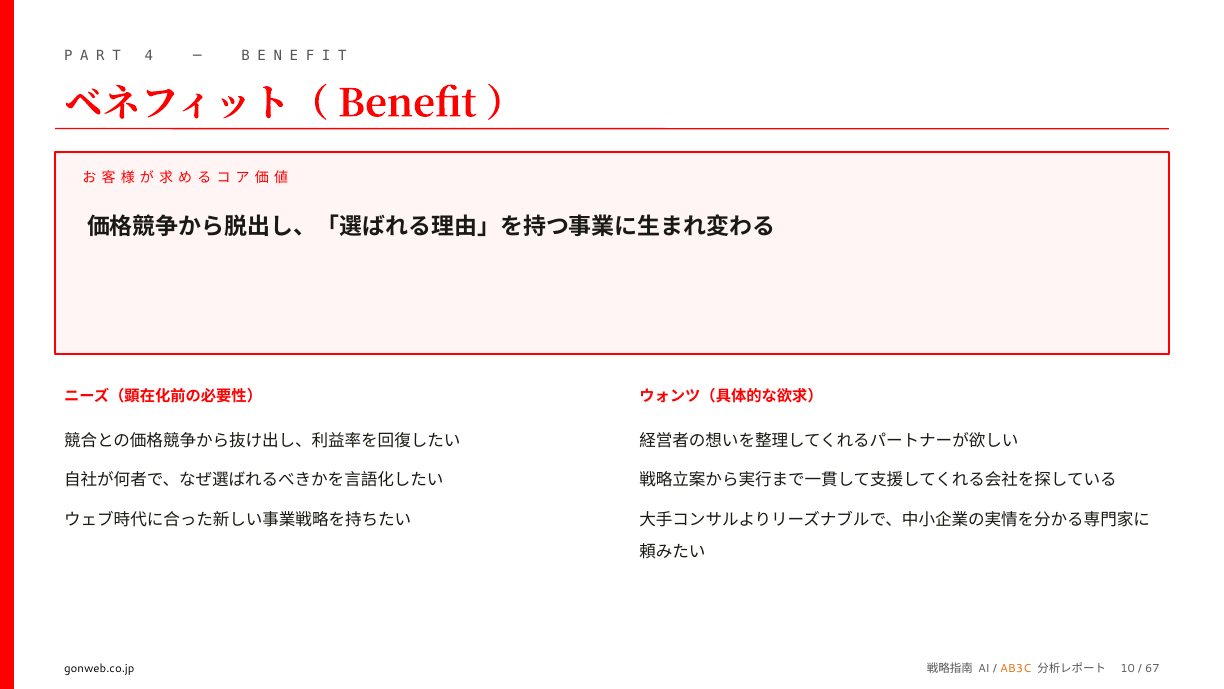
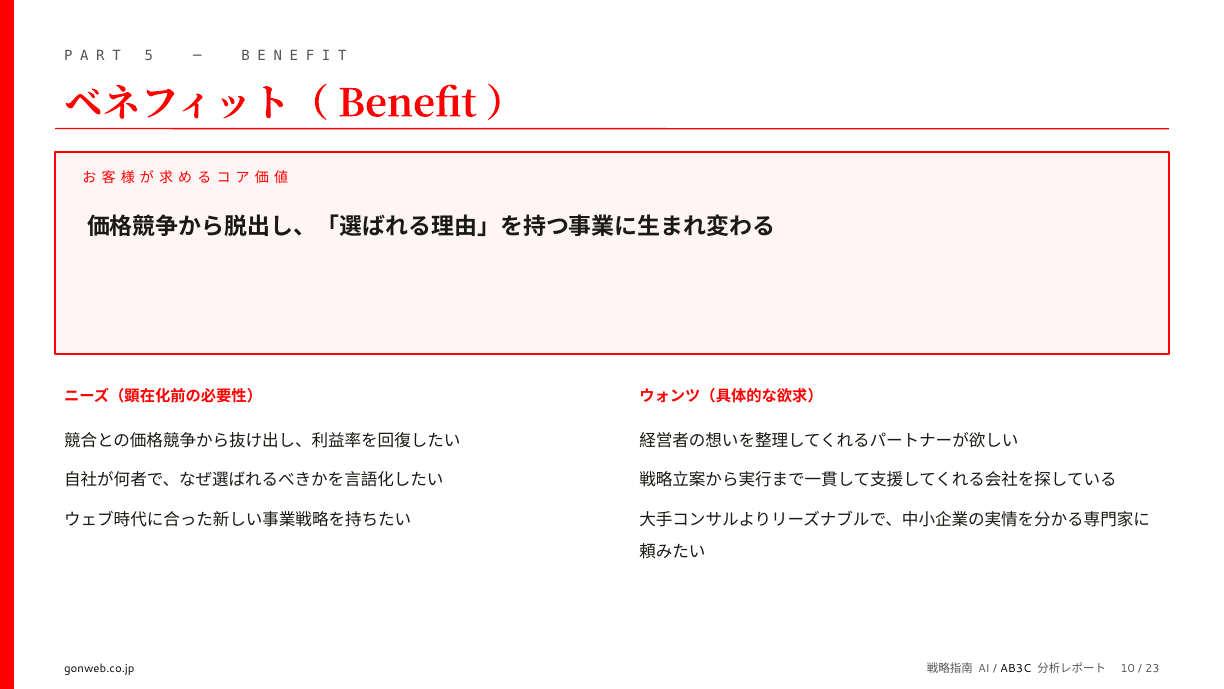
4: 4 -> 5
AB3C colour: orange -> black
67: 67 -> 23
